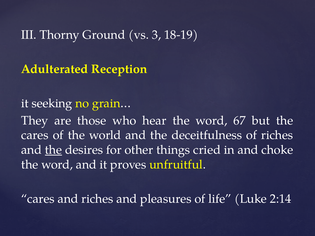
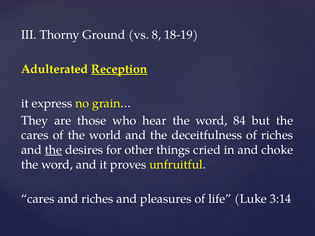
3: 3 -> 8
Reception underline: none -> present
seeking: seeking -> express
67: 67 -> 84
2:14: 2:14 -> 3:14
